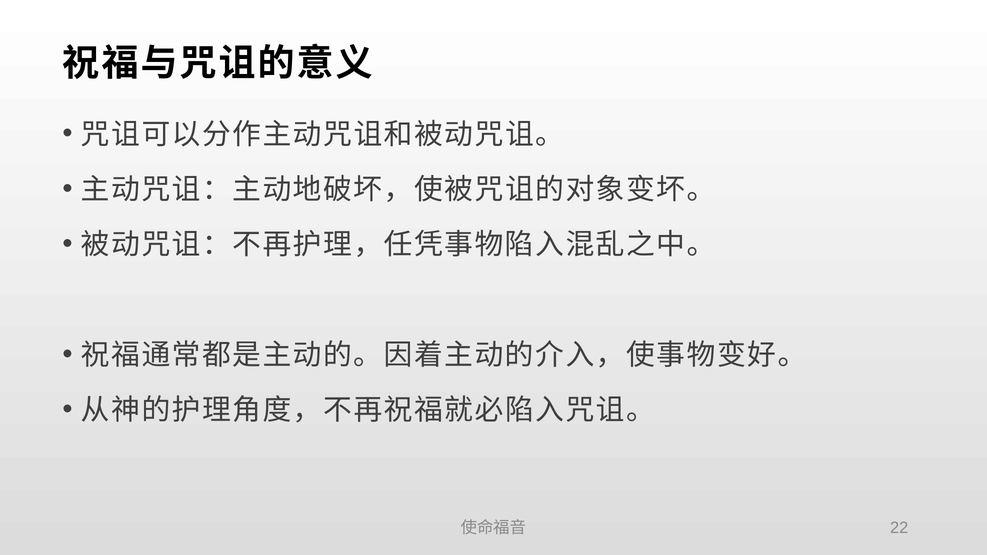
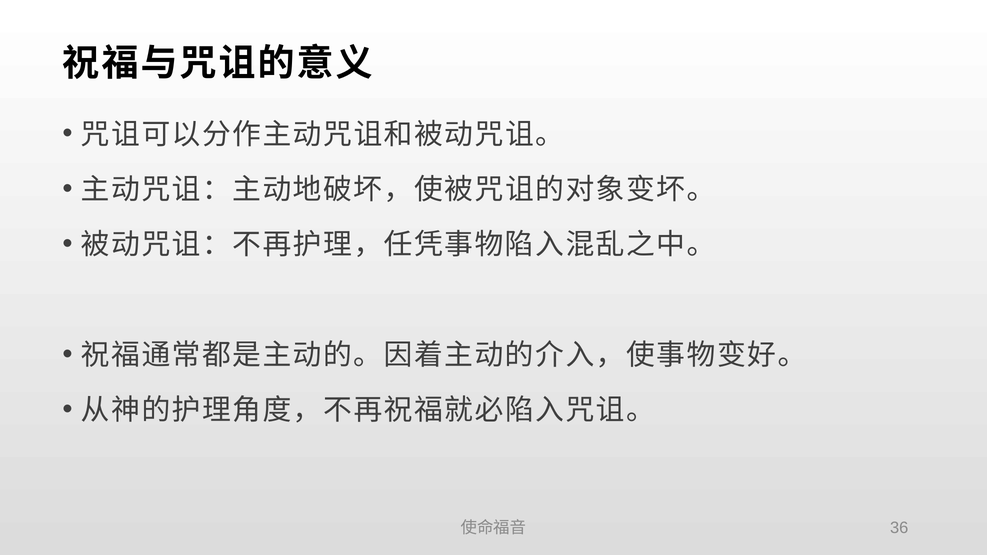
22: 22 -> 36
